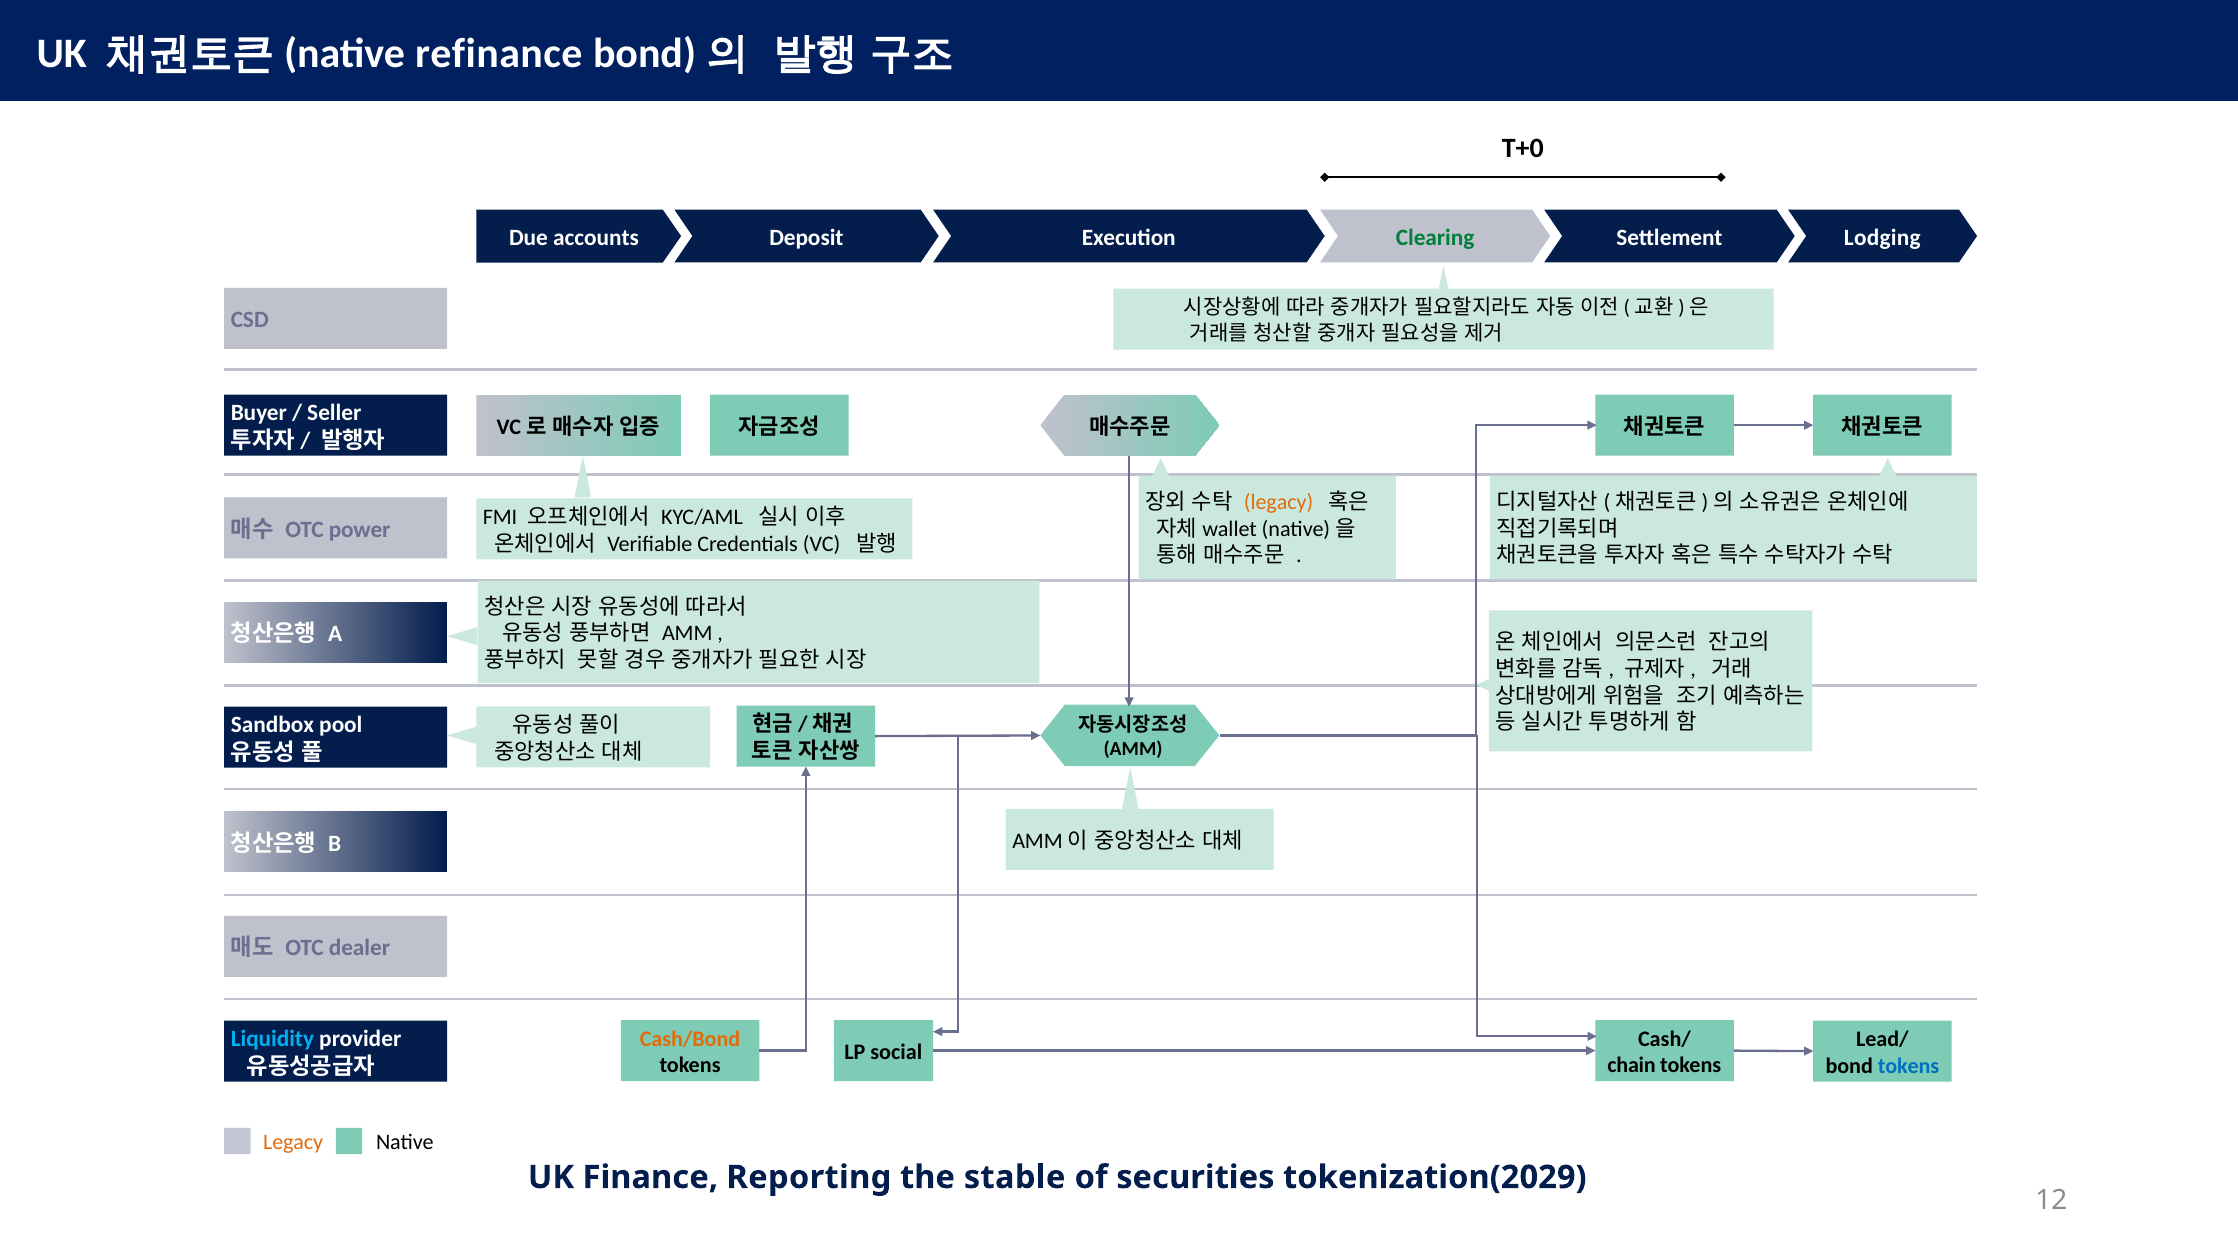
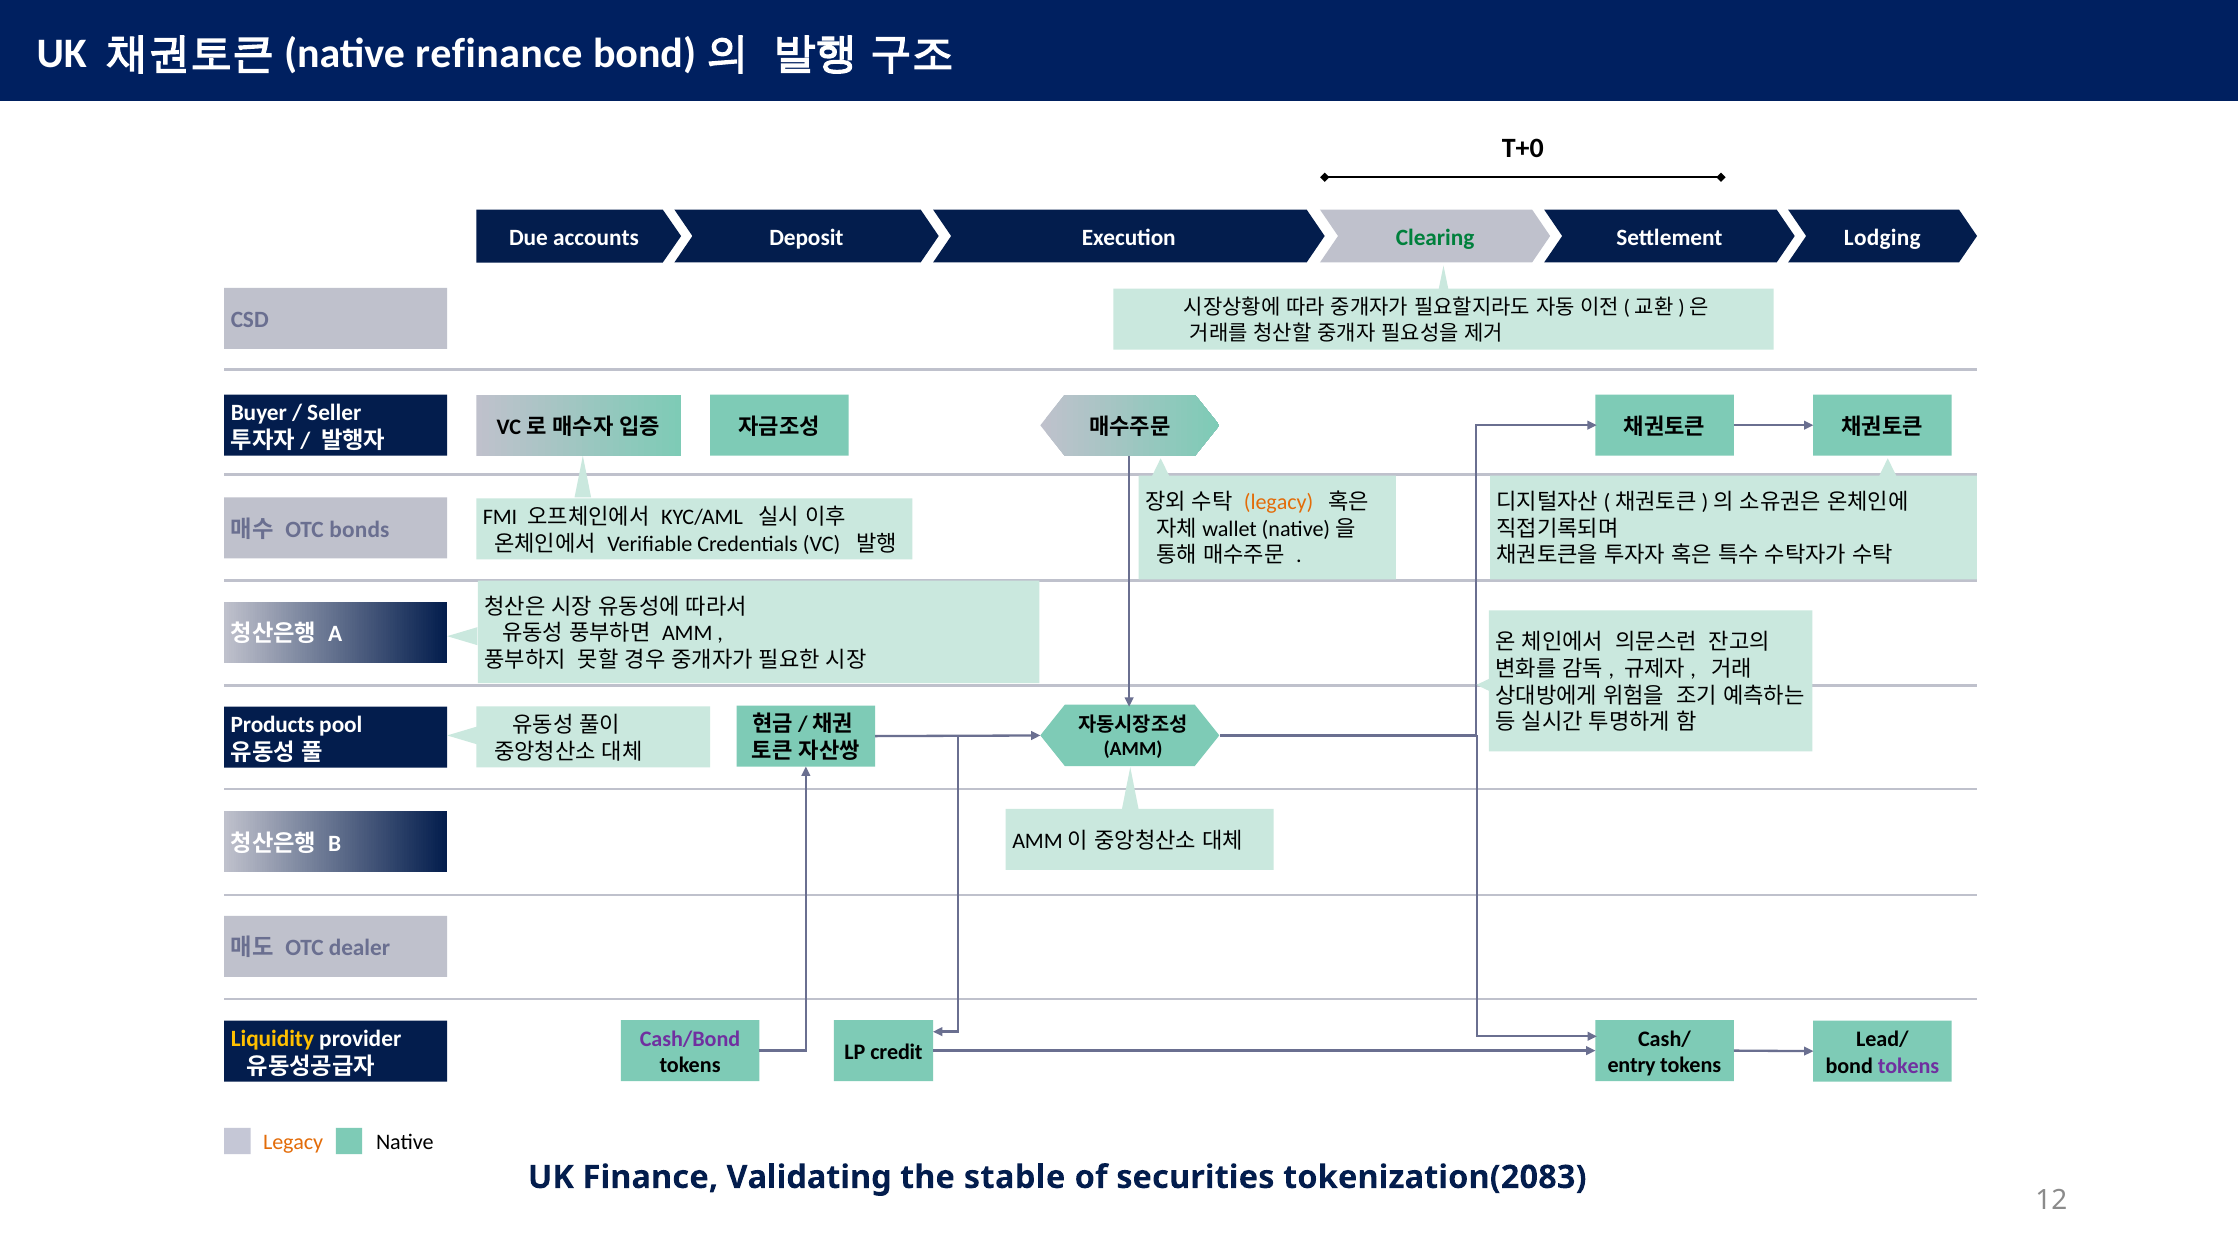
power: power -> bonds
Sandbox: Sandbox -> Products
Liquidity colour: light blue -> yellow
Cash/Bond colour: orange -> purple
social: social -> credit
chain: chain -> entry
tokens at (1909, 1066) colour: blue -> purple
Reporting: Reporting -> Validating
tokenization(2029: tokenization(2029 -> tokenization(2083
